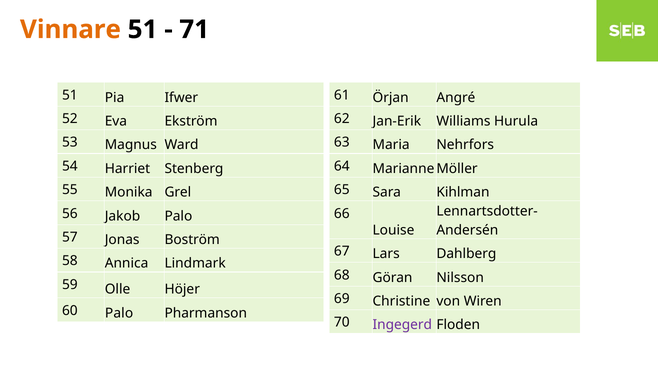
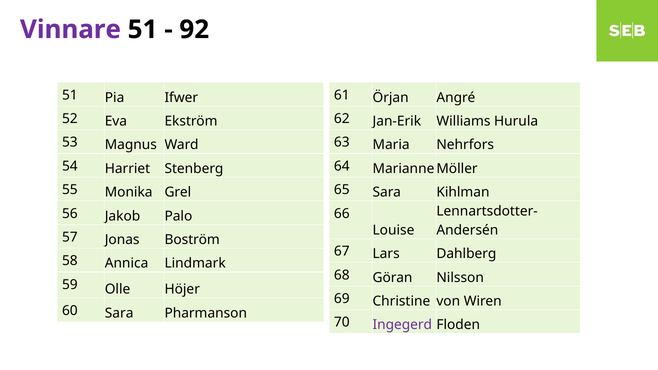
Vinnare colour: orange -> purple
71: 71 -> 92
60 Palo: Palo -> Sara
